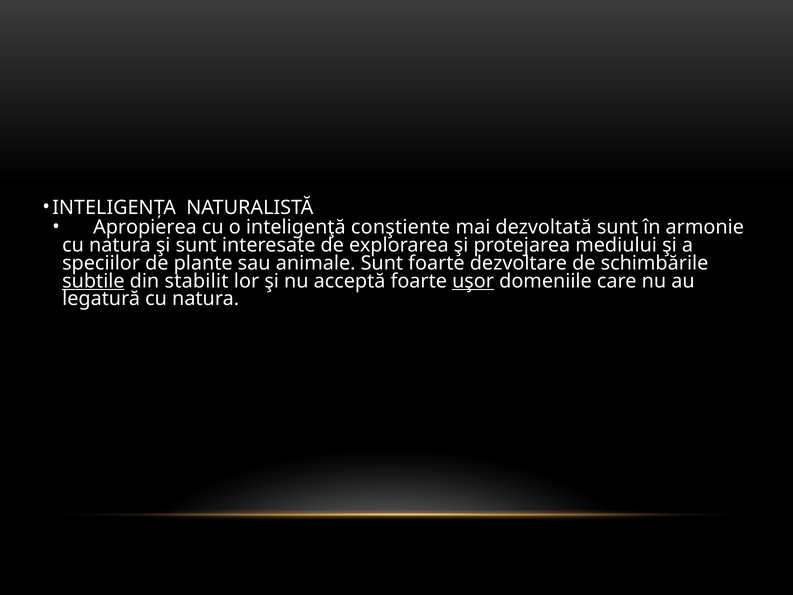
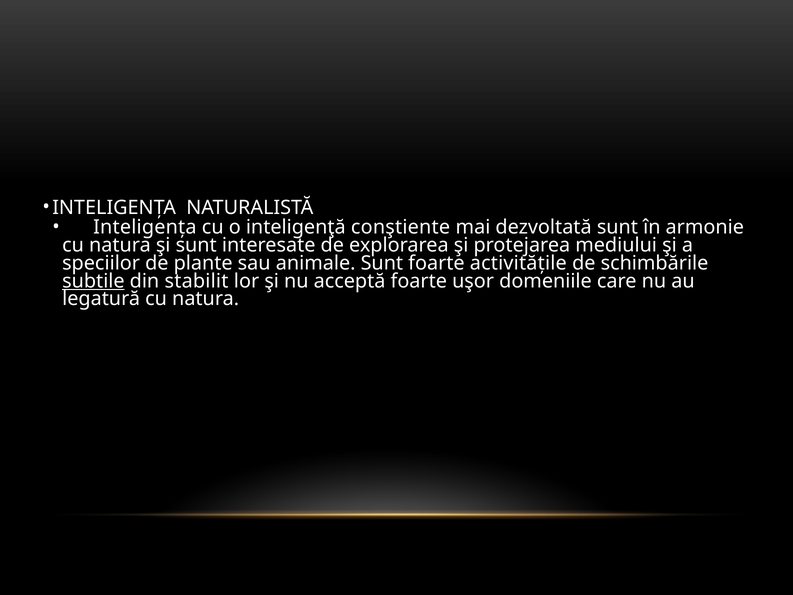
Apropierea at (145, 227): Apropierea -> Inteligența
dezvoltare: dezvoltare -> activitățile
uşor underline: present -> none
